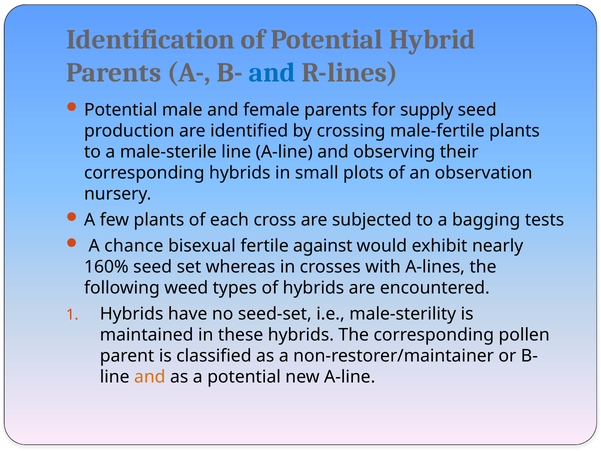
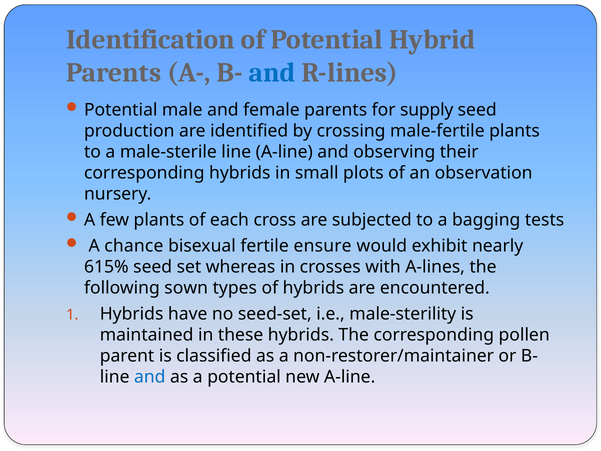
against: against -> ensure
160%: 160% -> 615%
weed: weed -> sown
and at (150, 377) colour: orange -> blue
